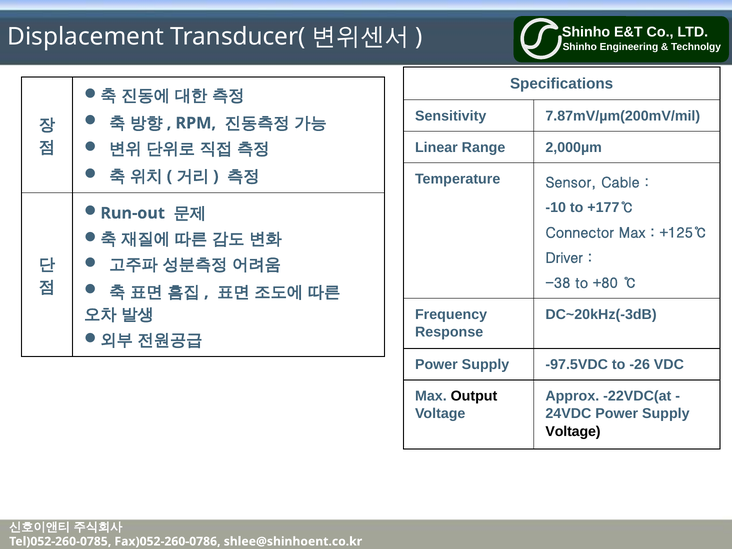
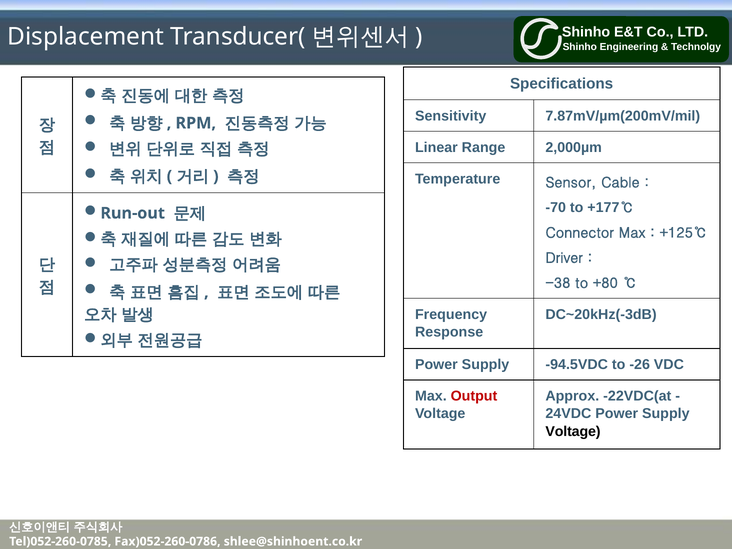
-10: -10 -> -70
-97.5VDC: -97.5VDC -> -94.5VDC
Output colour: black -> red
